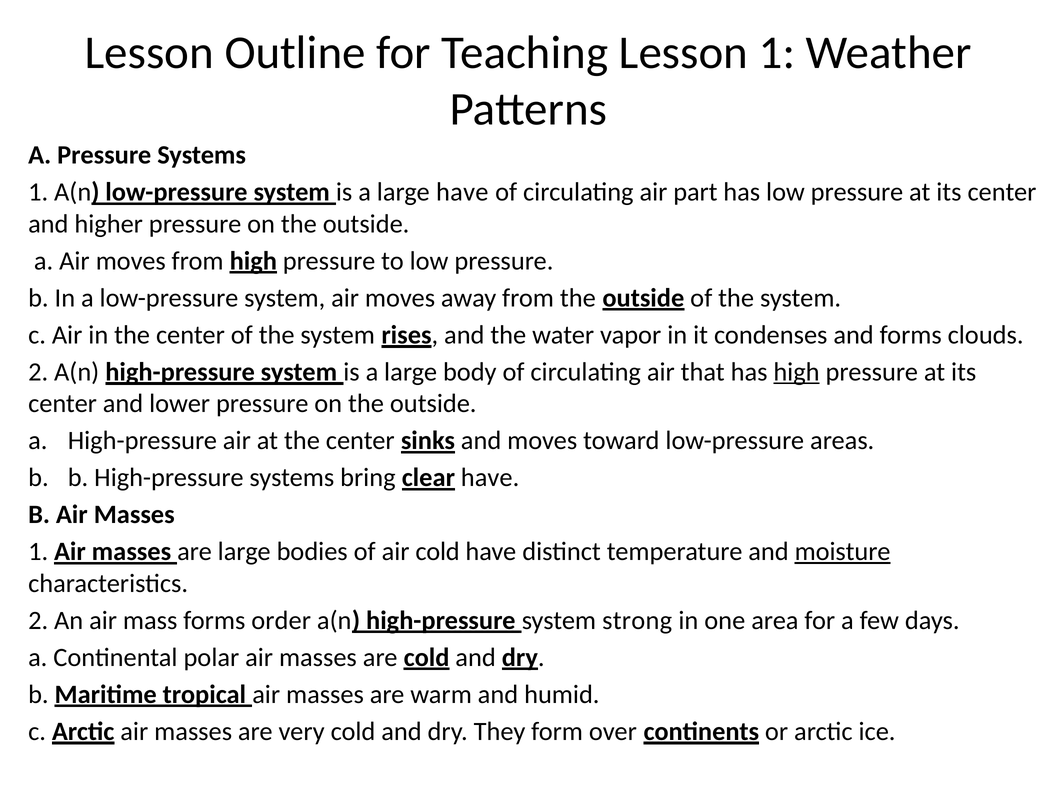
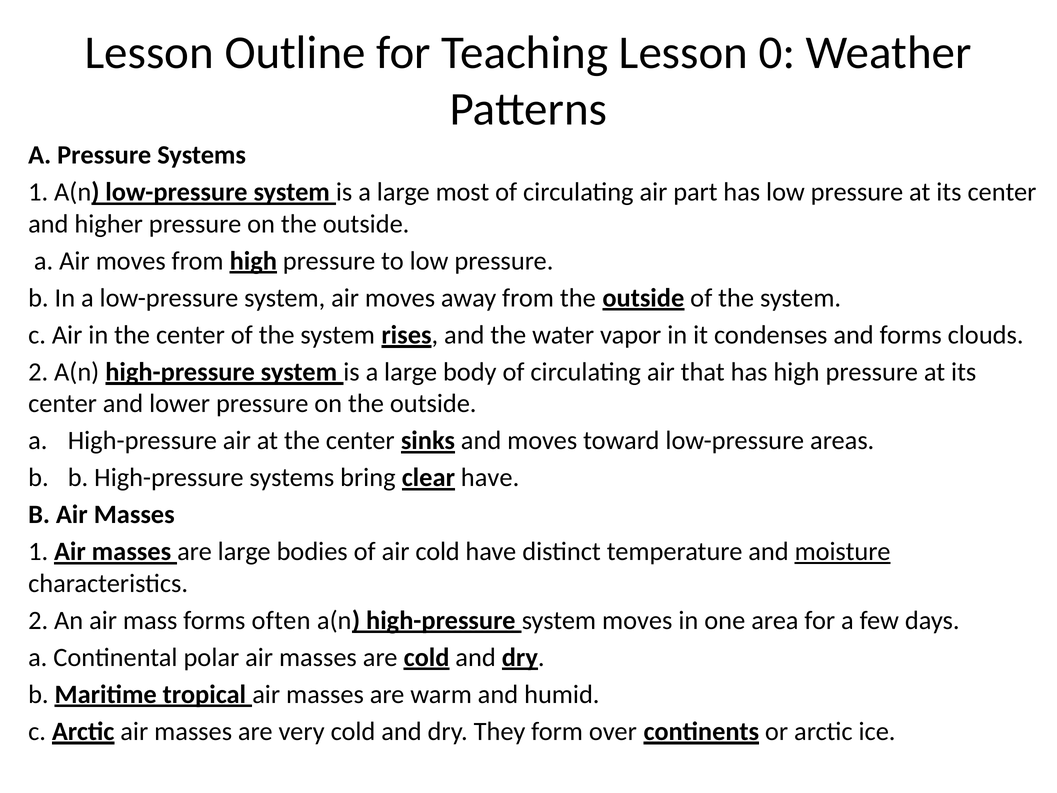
Lesson 1: 1 -> 0
large have: have -> most
high at (796, 372) underline: present -> none
order: order -> often
system strong: strong -> moves
